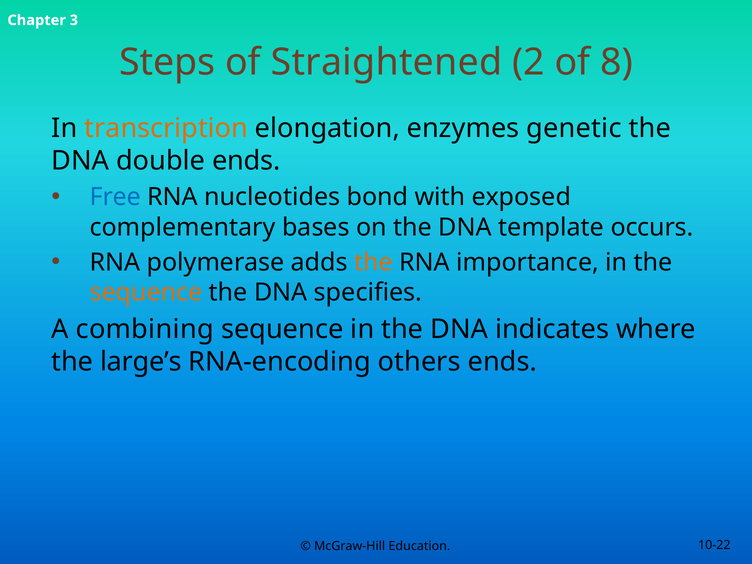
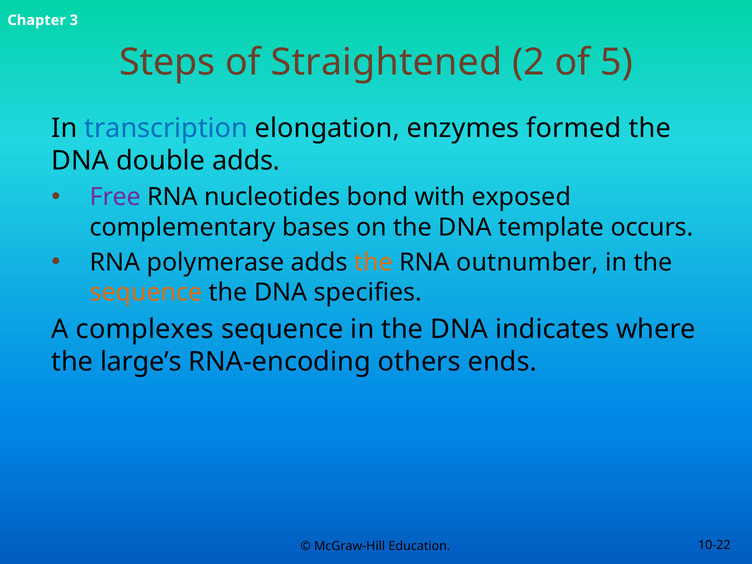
8: 8 -> 5
transcription colour: orange -> blue
genetic: genetic -> formed
double ends: ends -> adds
Free colour: blue -> purple
importance: importance -> outnumber
combining: combining -> complexes
